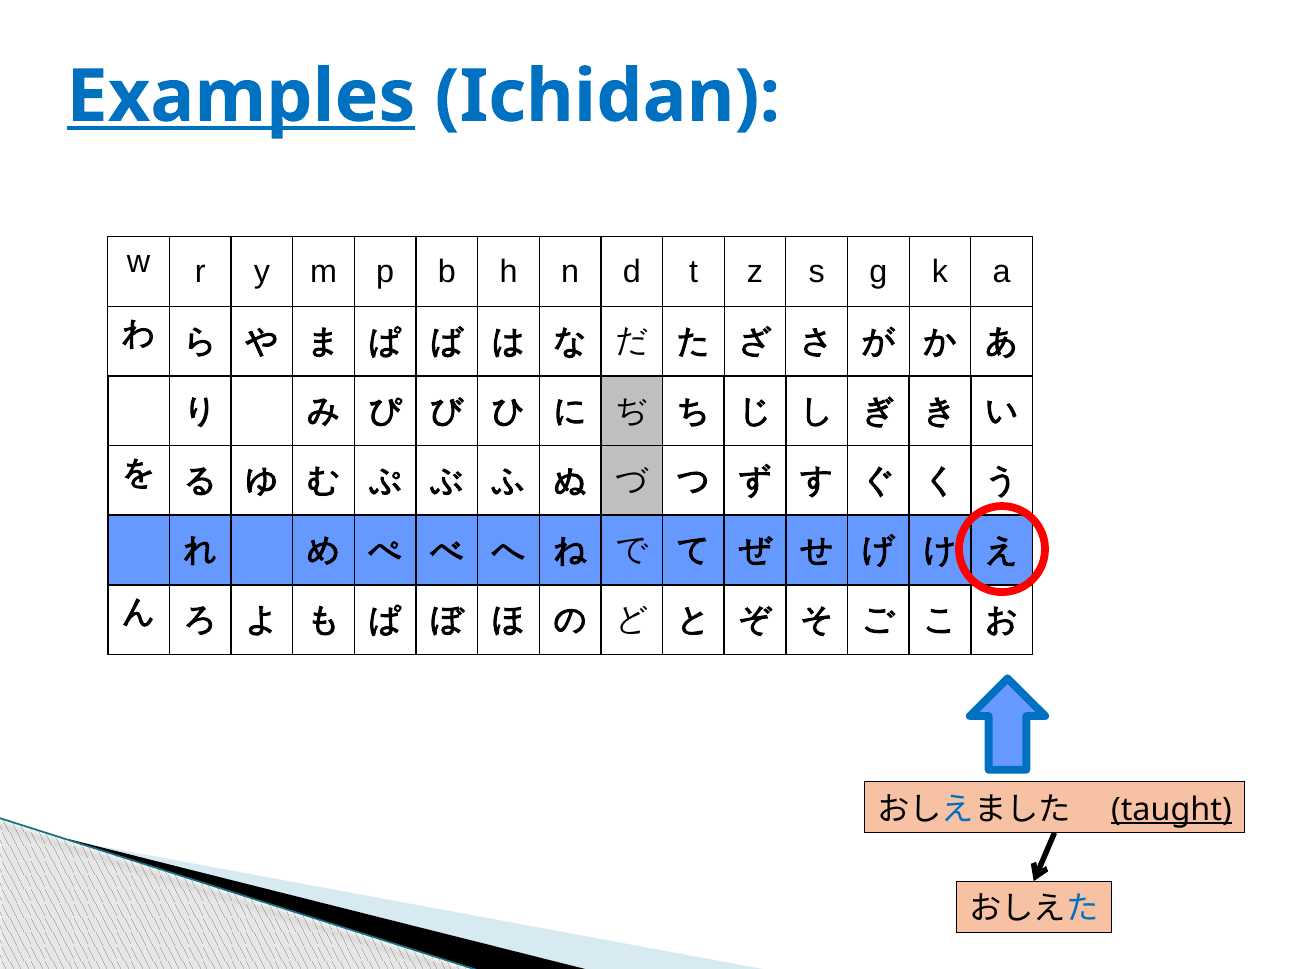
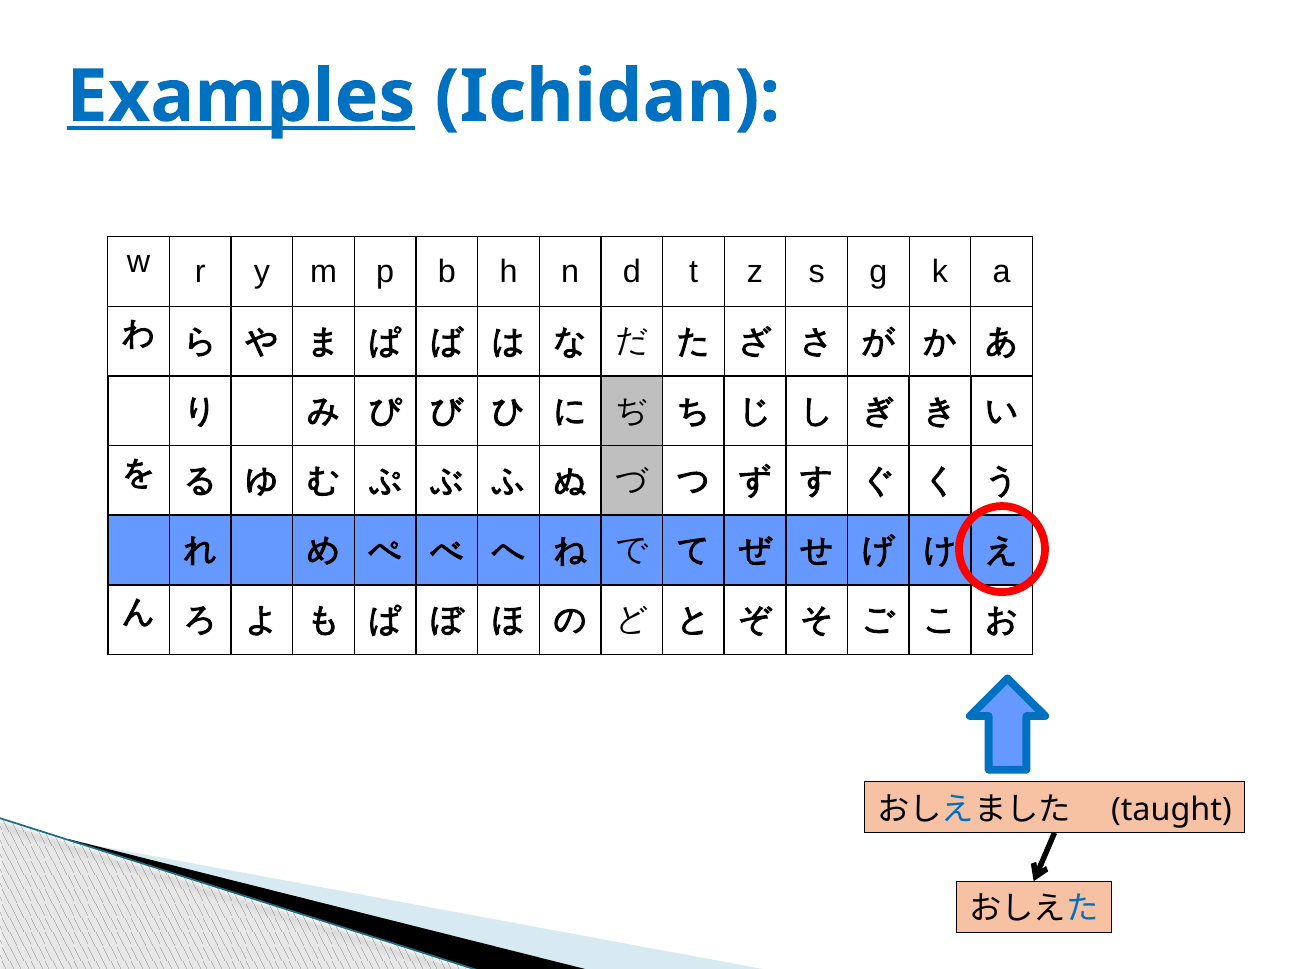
taught underline: present -> none
